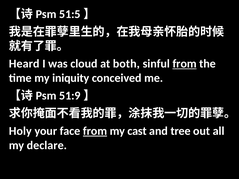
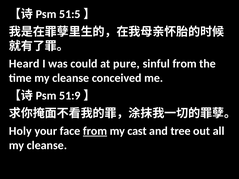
cloud: cloud -> could
both: both -> pure
from at (185, 64) underline: present -> none
time my iniquity: iniquity -> cleanse
declare at (47, 145): declare -> cleanse
